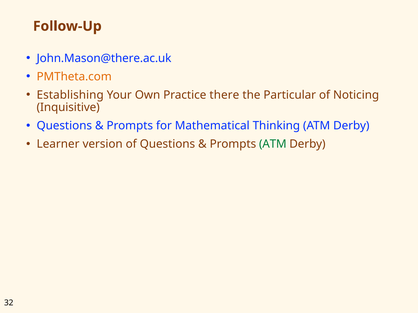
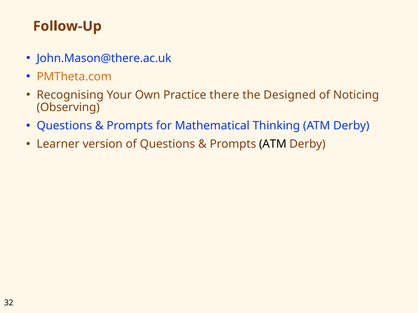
Establishing: Establishing -> Recognising
Particular: Particular -> Designed
Inquisitive: Inquisitive -> Observing
ATM at (273, 144) colour: green -> black
